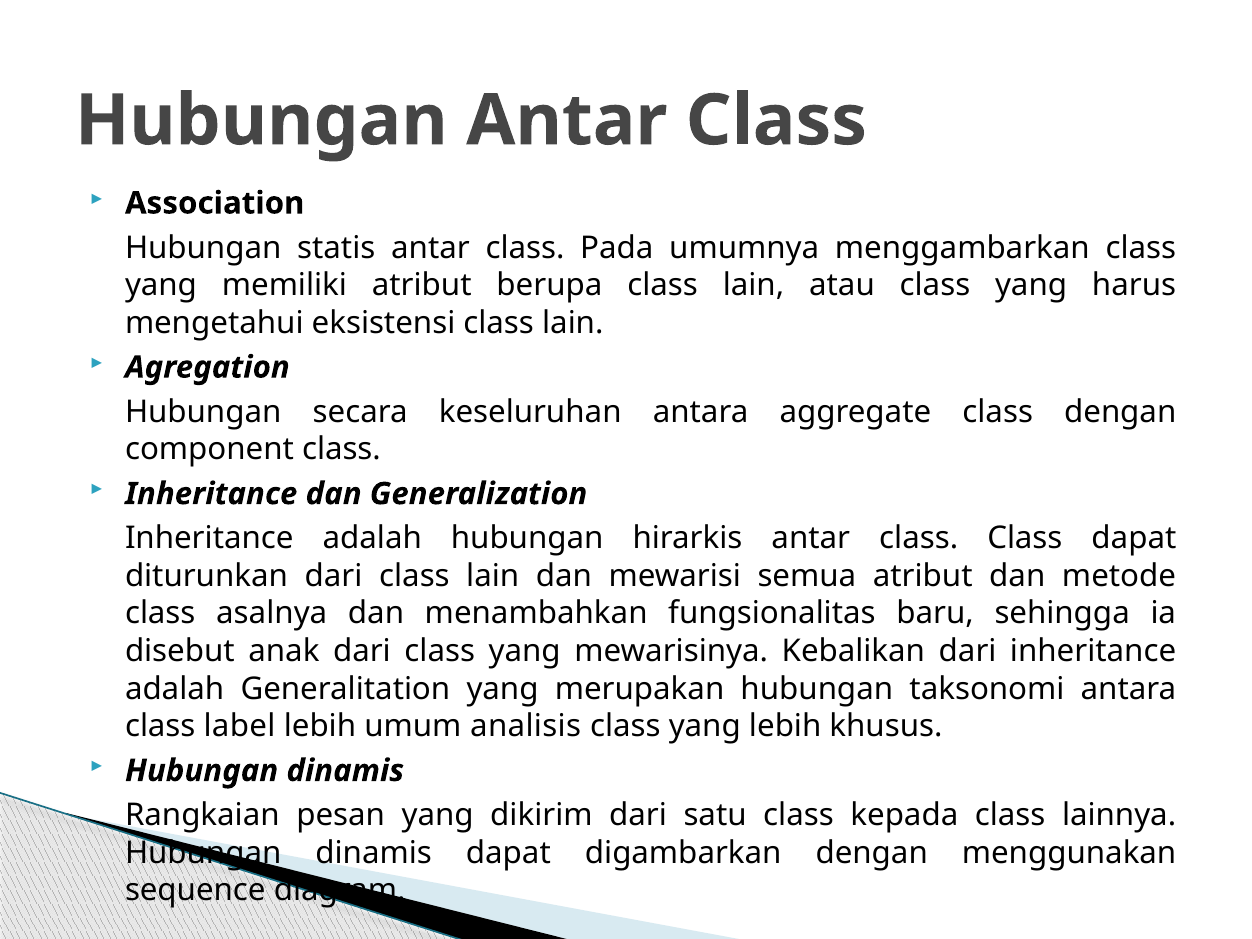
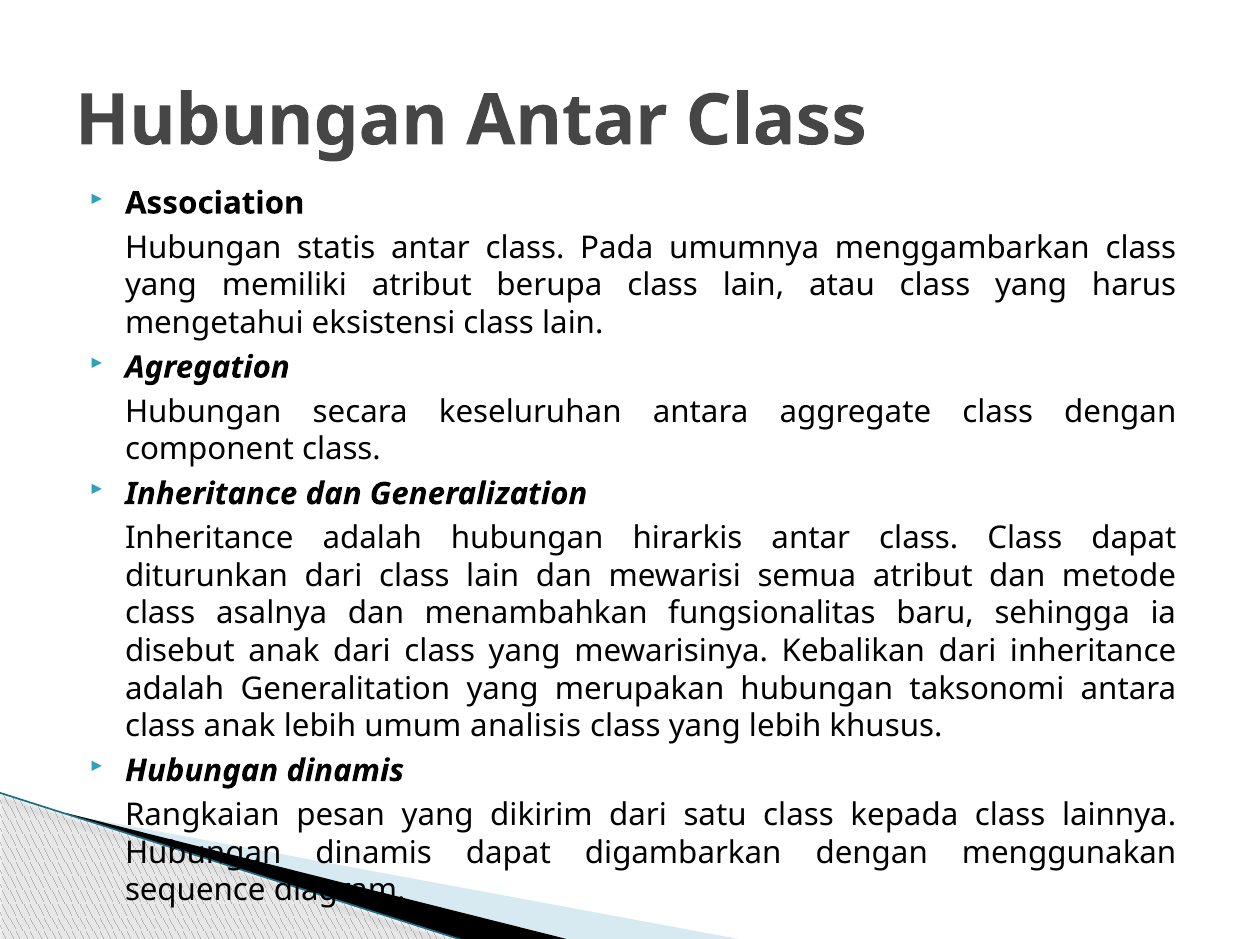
class label: label -> anak
